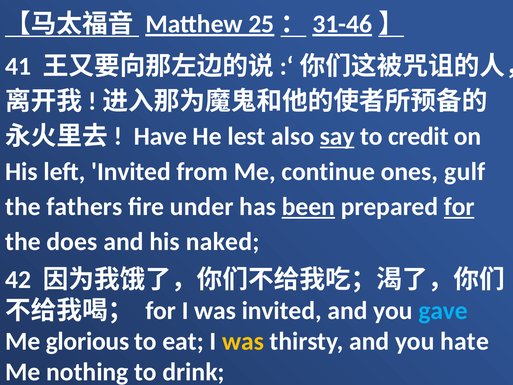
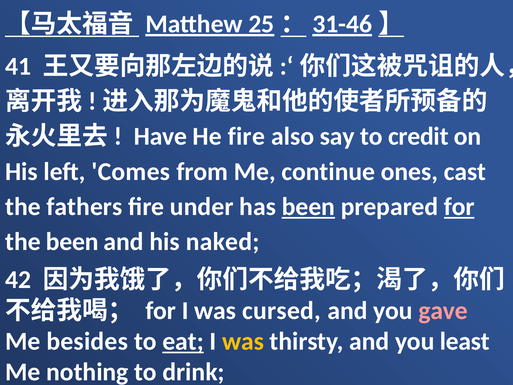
He lest: lest -> fire
say underline: present -> none
left Invited: Invited -> Comes
gulf: gulf -> cast
the does: does -> been
was invited: invited -> cursed
gave colour: light blue -> pink
glorious: glorious -> besides
eat underline: none -> present
hate: hate -> least
